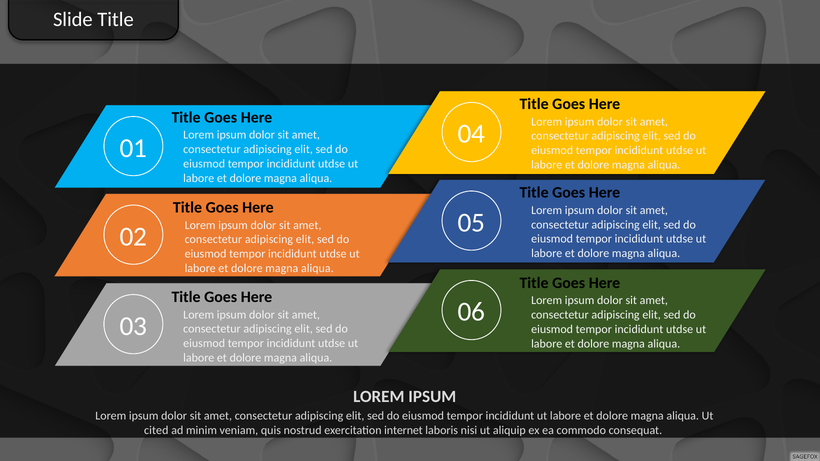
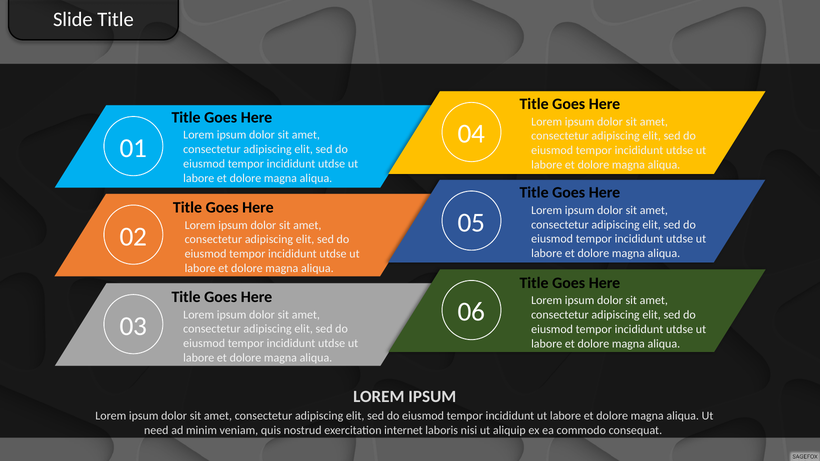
cited: cited -> need
